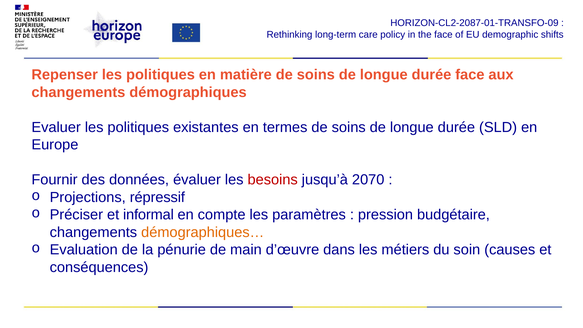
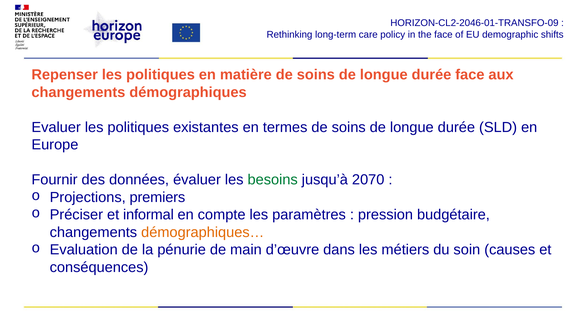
HORIZON-CL2-2087-01-TRANSFO-09: HORIZON-CL2-2087-01-TRANSFO-09 -> HORIZON-CL2-2046-01-TRANSFO-09
besoins colour: red -> green
répressif: répressif -> premiers
